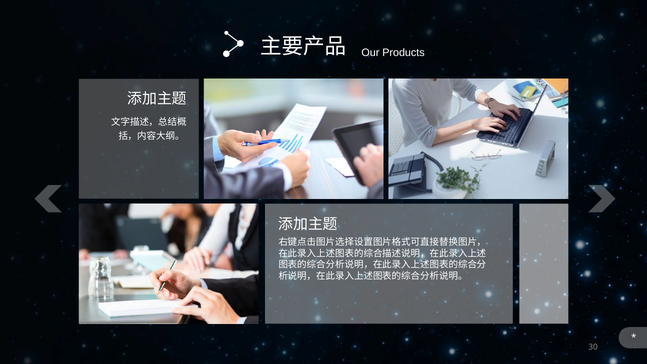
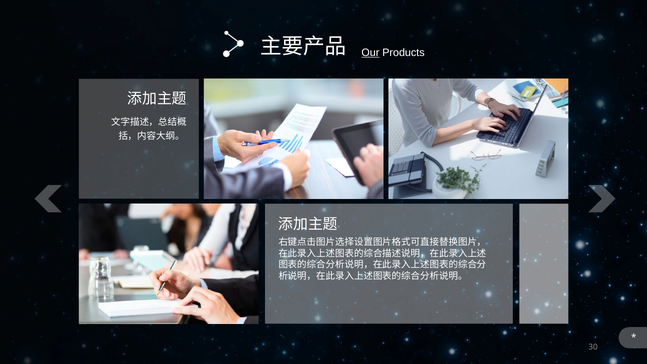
Our underline: none -> present
